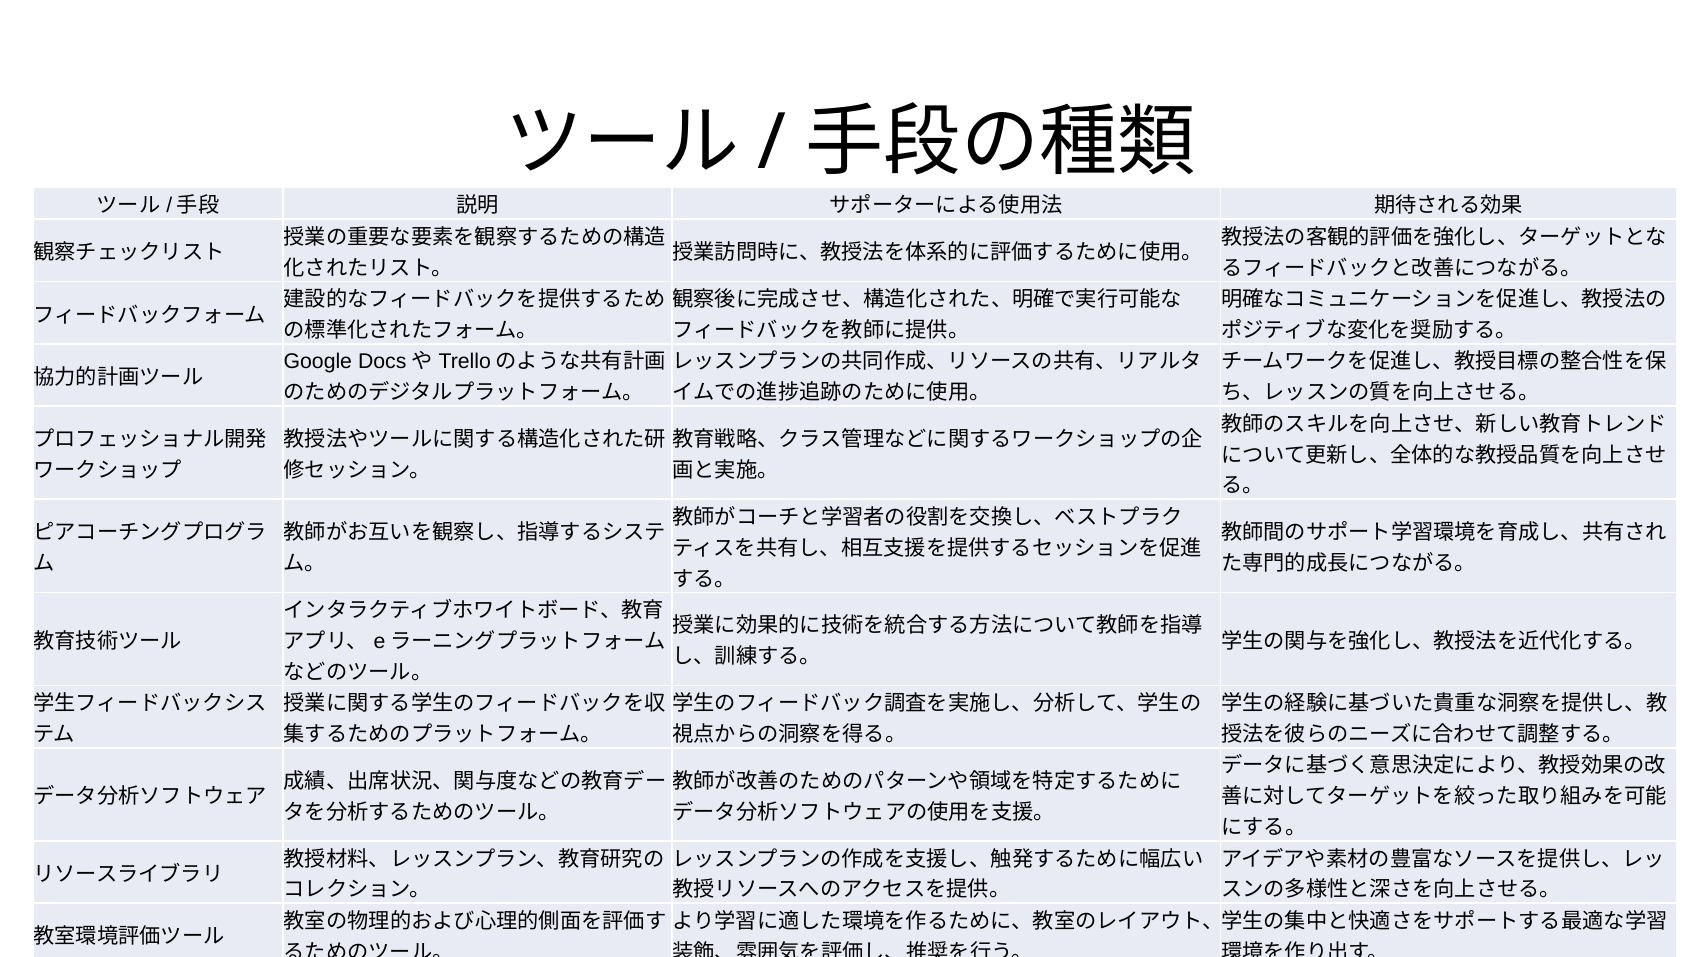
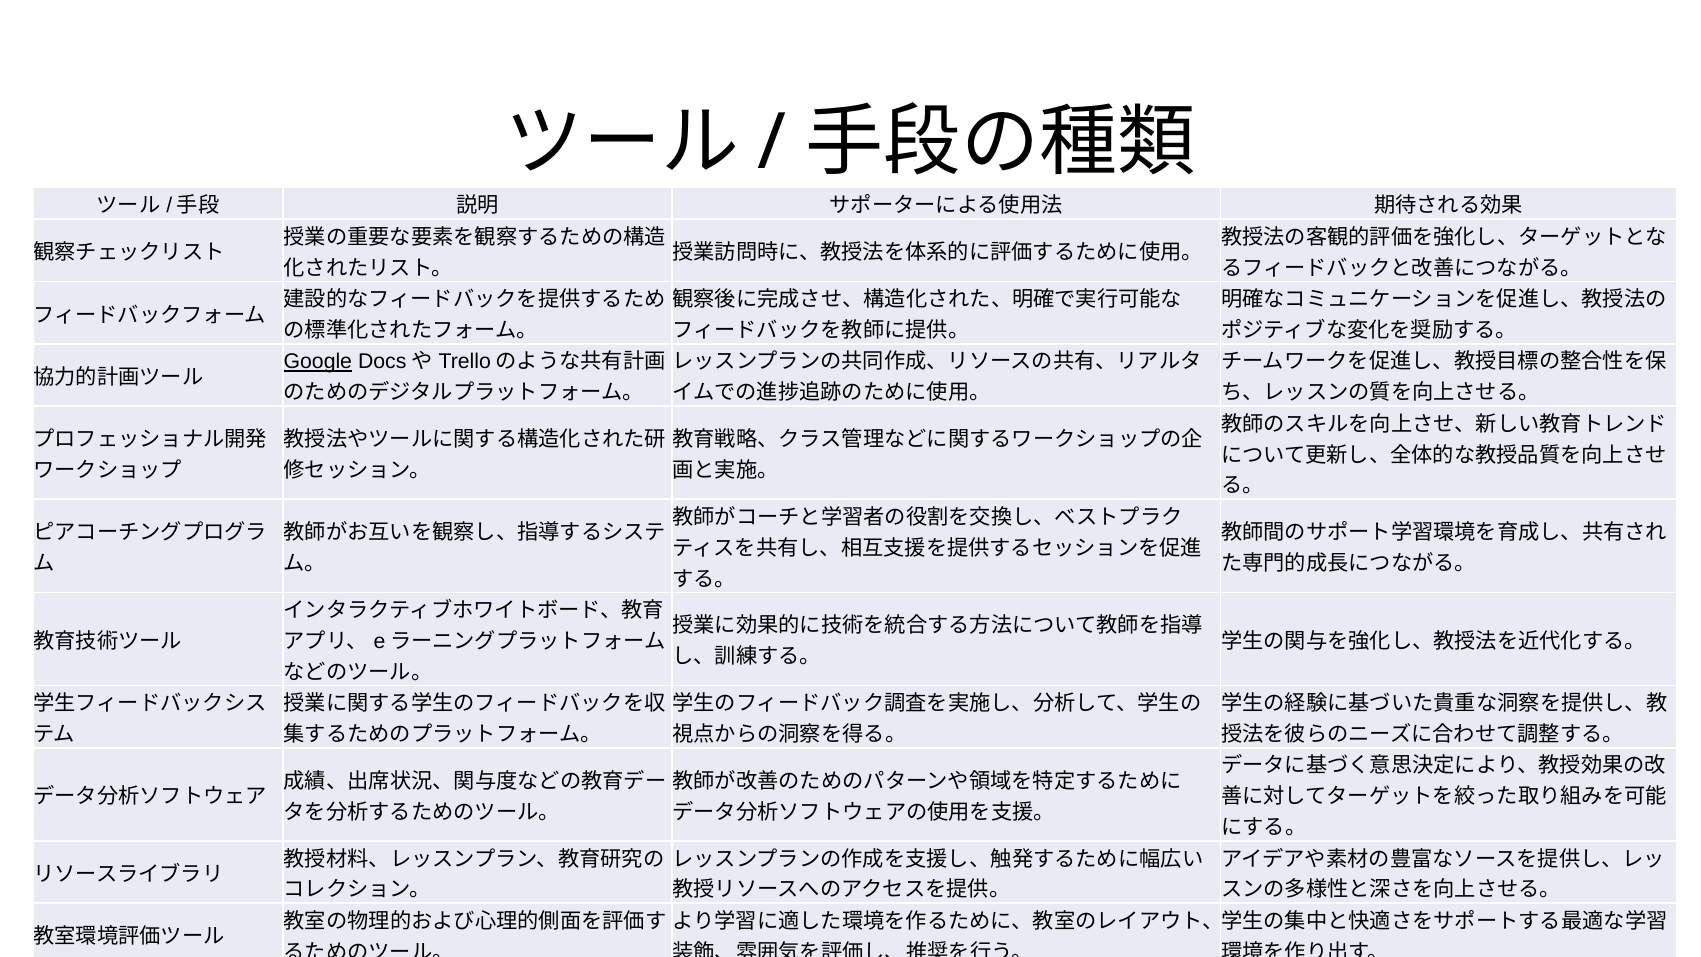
Google underline: none -> present
